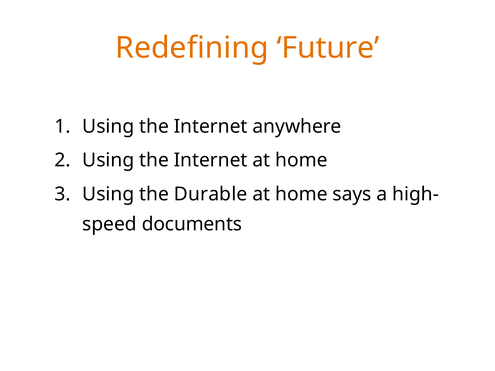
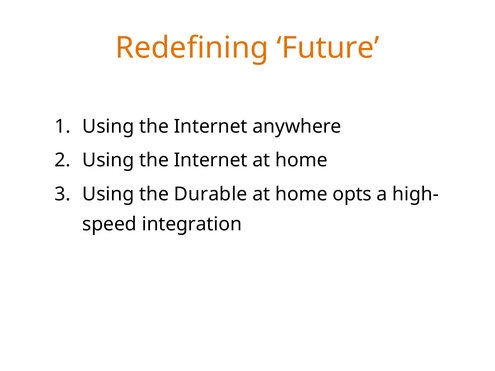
says: says -> opts
documents: documents -> integration
